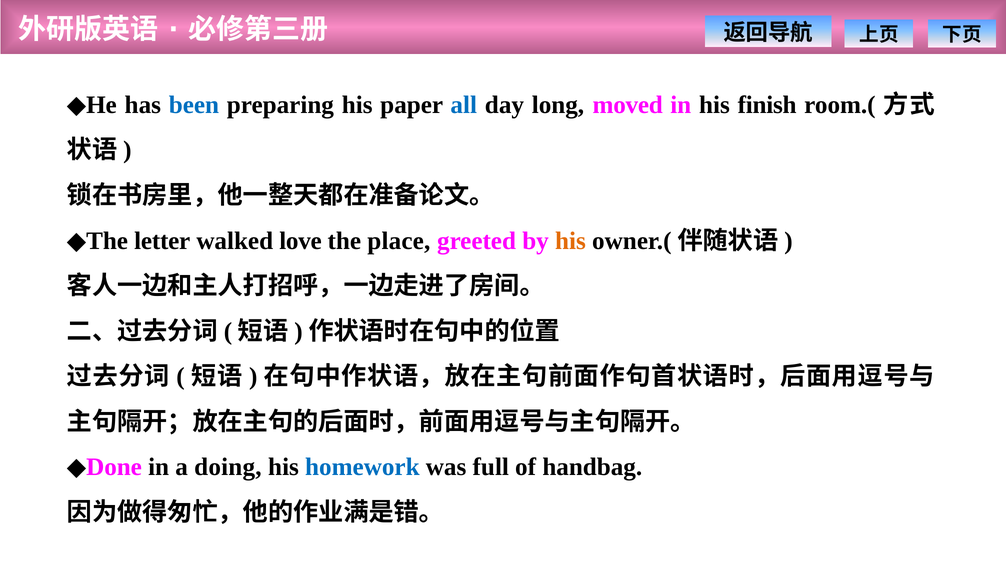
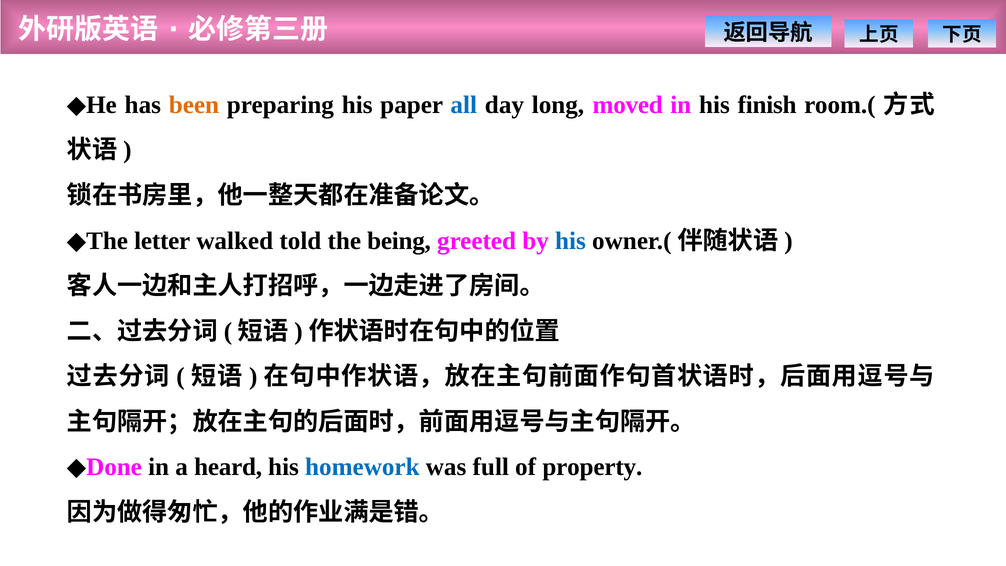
been colour: blue -> orange
love: love -> told
place: place -> being
his at (570, 241) colour: orange -> blue
doing: doing -> heard
handbag: handbag -> property
